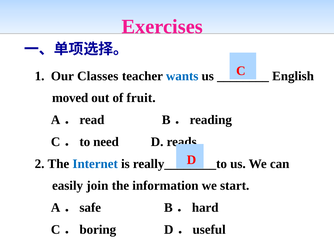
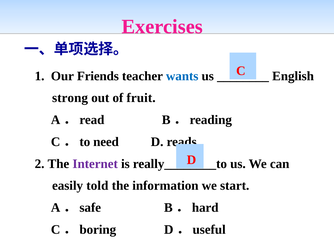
Classes: Classes -> Friends
moved: moved -> strong
Internet colour: blue -> purple
join: join -> told
